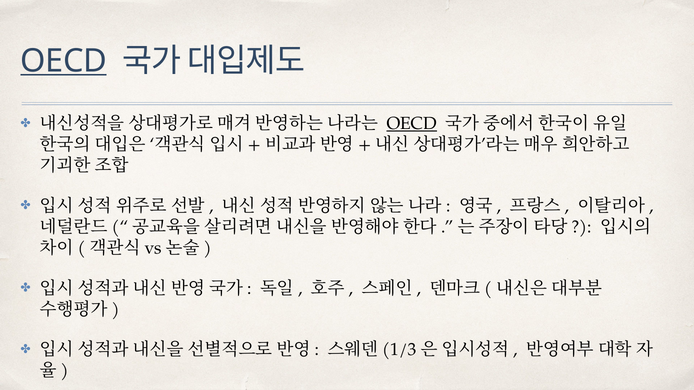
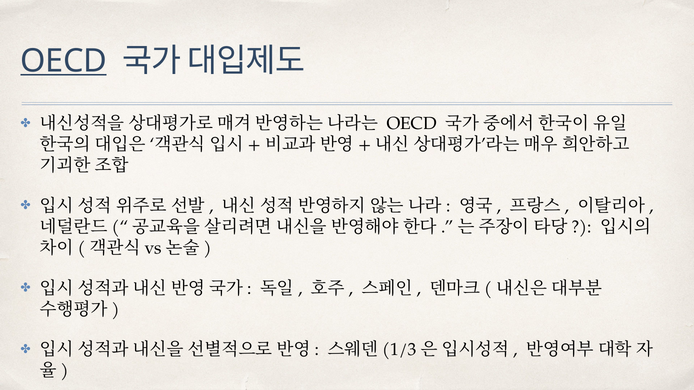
OECD at (412, 124) underline: present -> none
